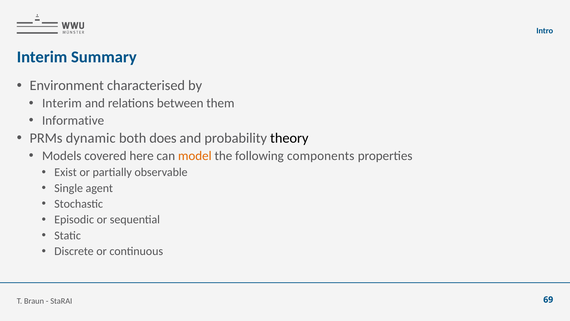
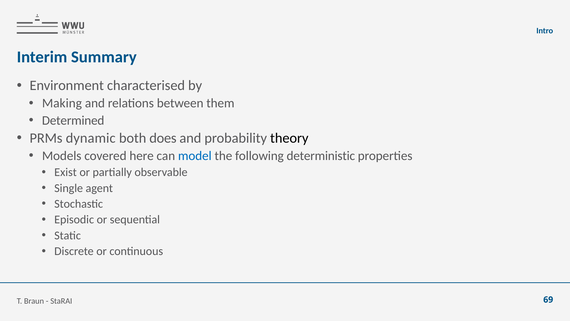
Interim at (62, 103): Interim -> Making
Informative: Informative -> Determined
model colour: orange -> blue
components: components -> deterministic
